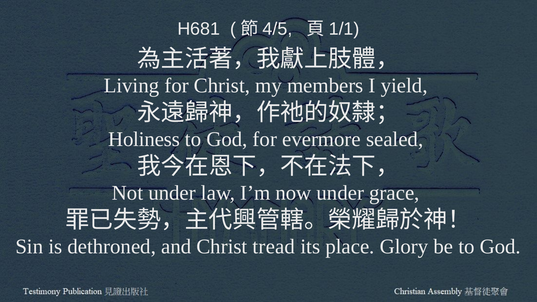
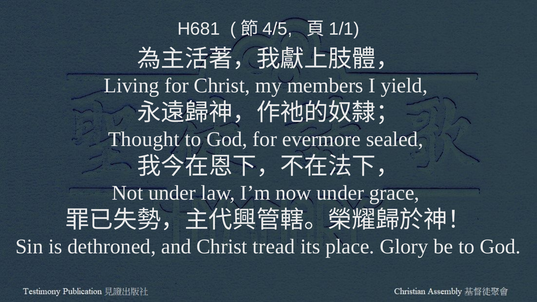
Holiness: Holiness -> Thought
